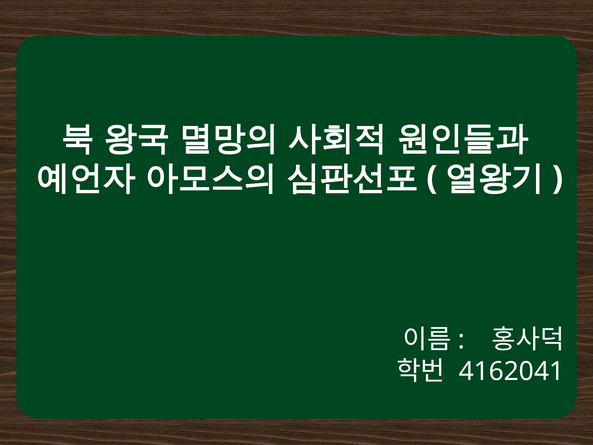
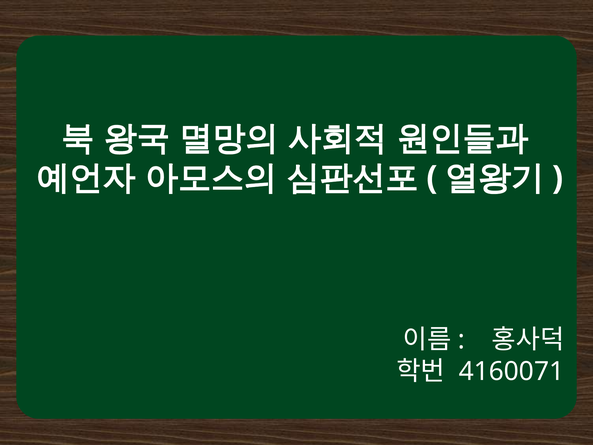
4162041: 4162041 -> 4160071
